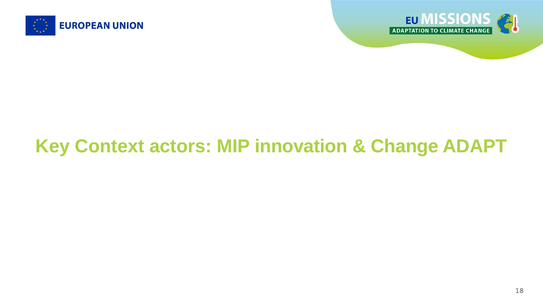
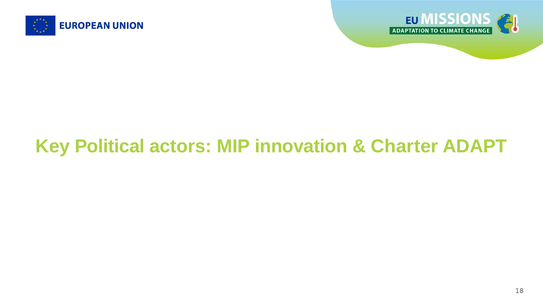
Context: Context -> Political
Change: Change -> Charter
